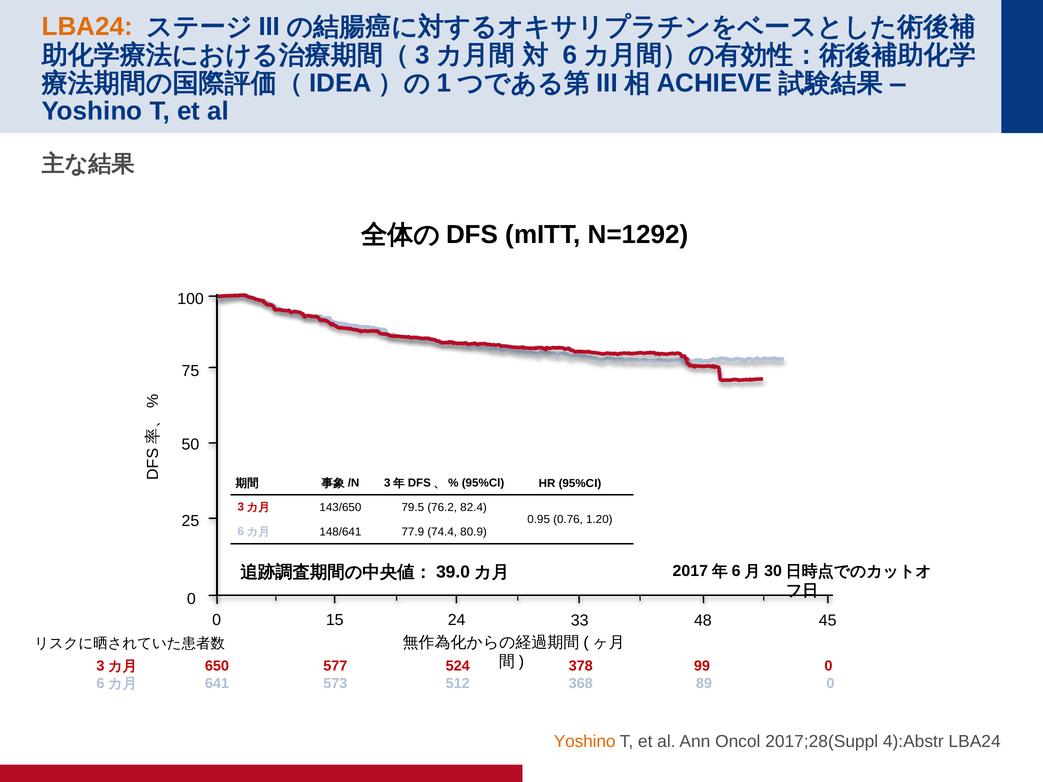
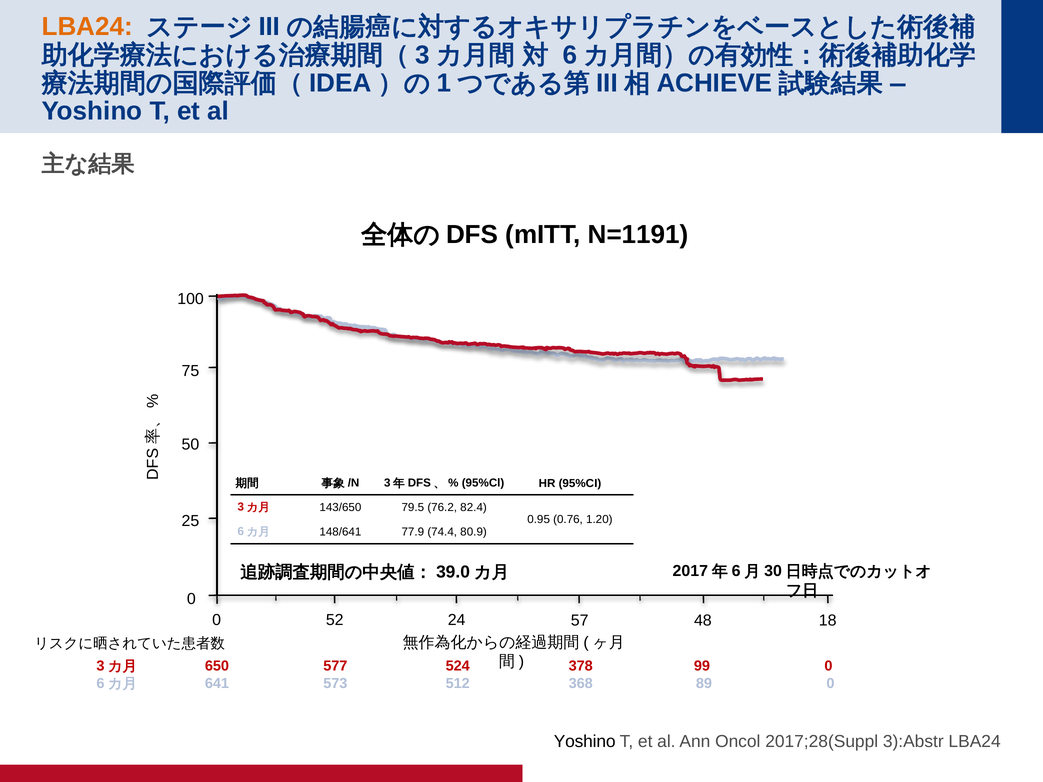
N=1292: N=1292 -> N=1191
15: 15 -> 52
33: 33 -> 57
45: 45 -> 18
Yoshino at (585, 742) colour: orange -> black
4):Abstr: 4):Abstr -> 3):Abstr
